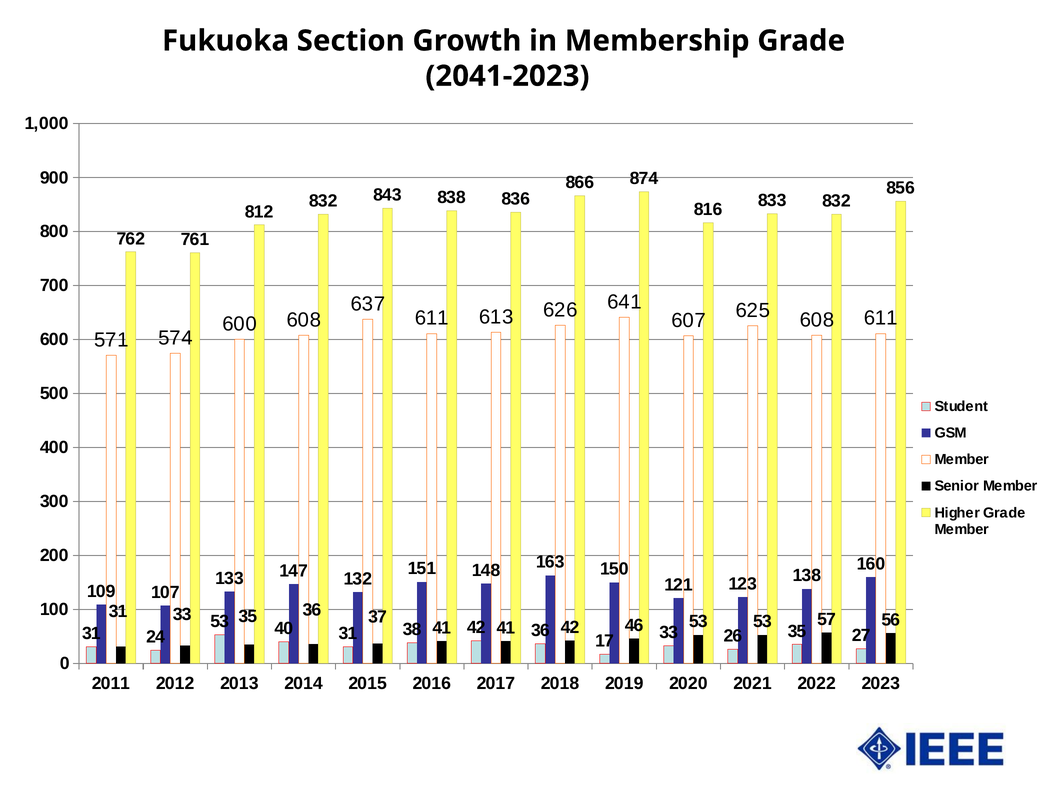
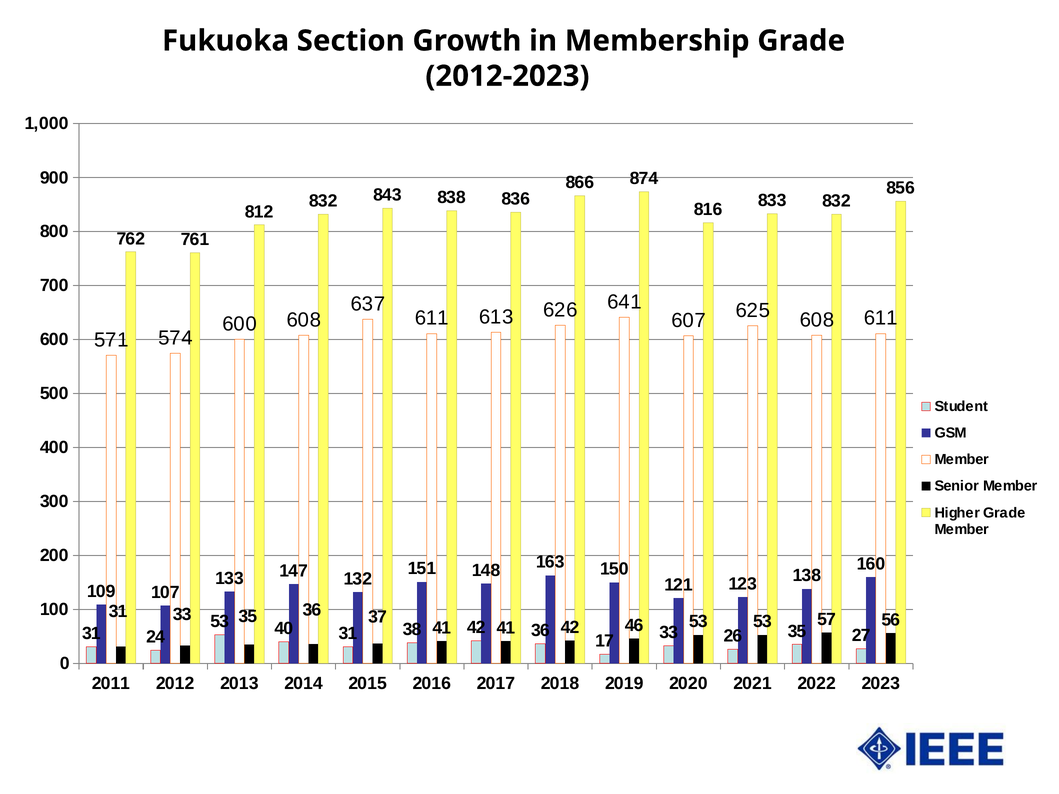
2041-2023: 2041-2023 -> 2012-2023
